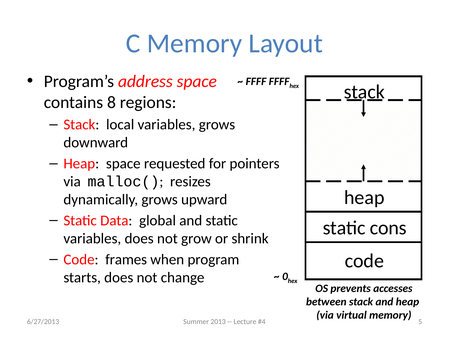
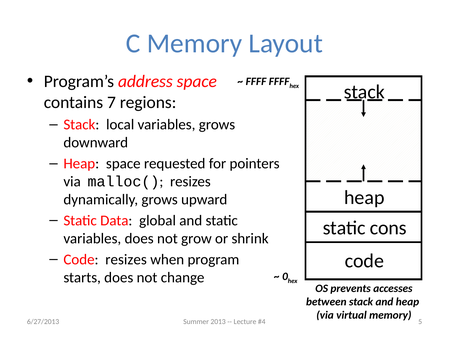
8: 8 -> 7
Code frames: frames -> resizes
